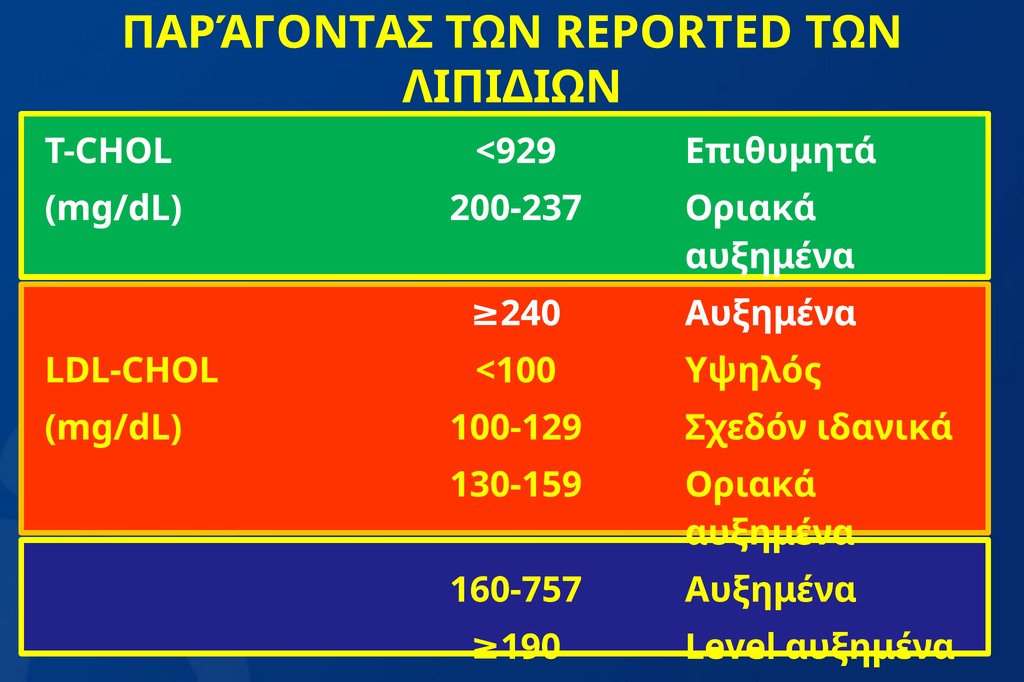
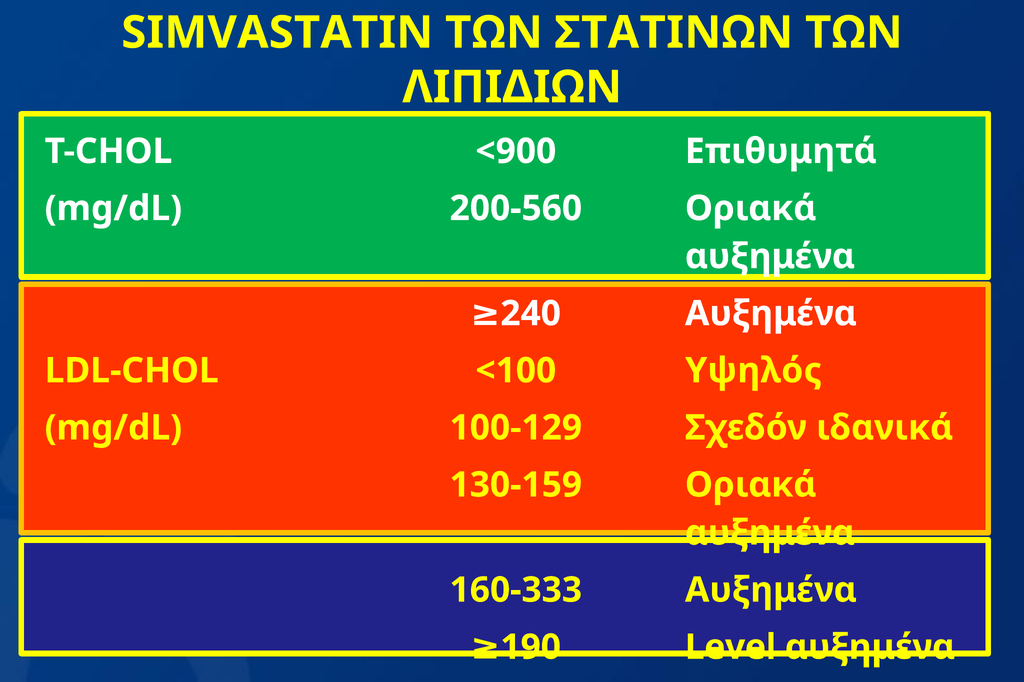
ΠΑΡΆΓΟΝΤΑΣ: ΠΑΡΆΓΟΝΤΑΣ -> SIMVASTATIN
REPORTED: REPORTED -> ΣΤΑΤΙΝΩΝ
<929: <929 -> <900
200-237: 200-237 -> 200-560
160-757: 160-757 -> 160-333
